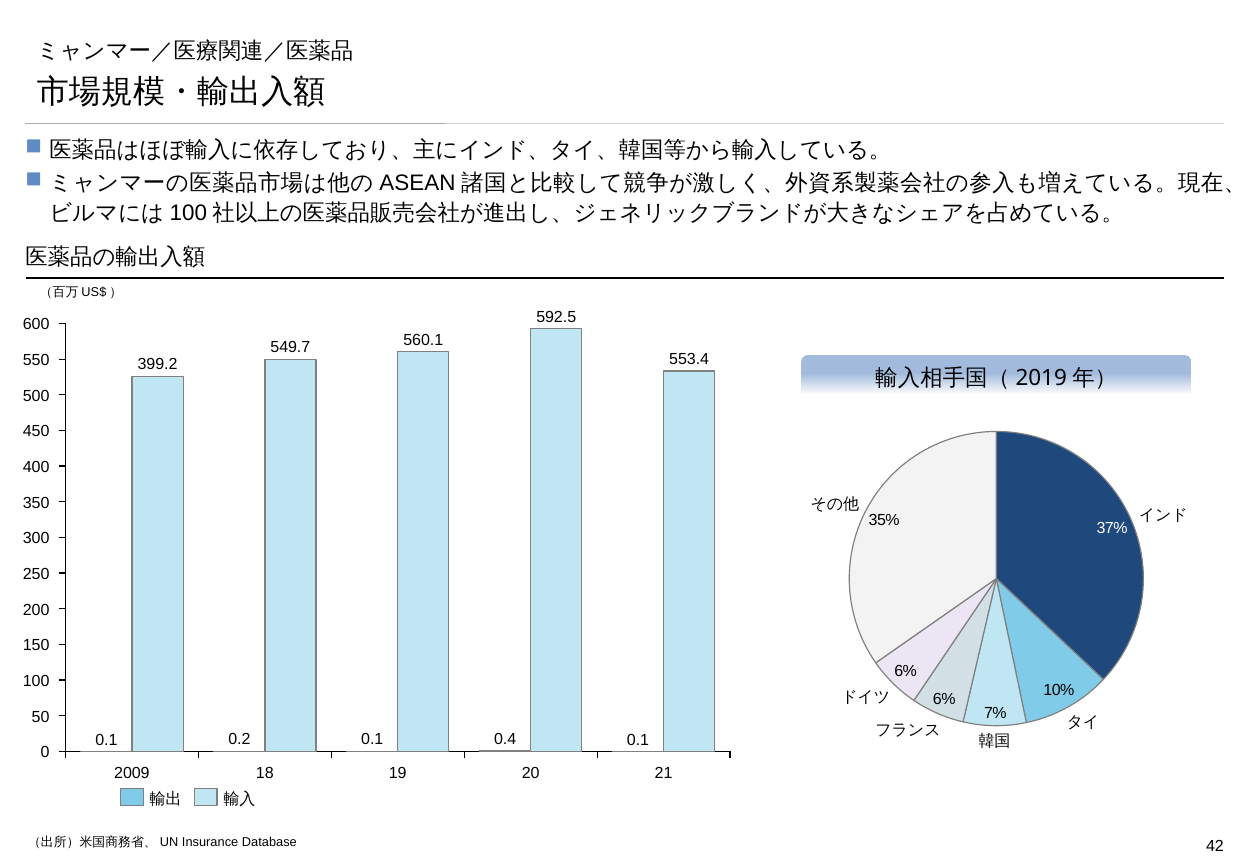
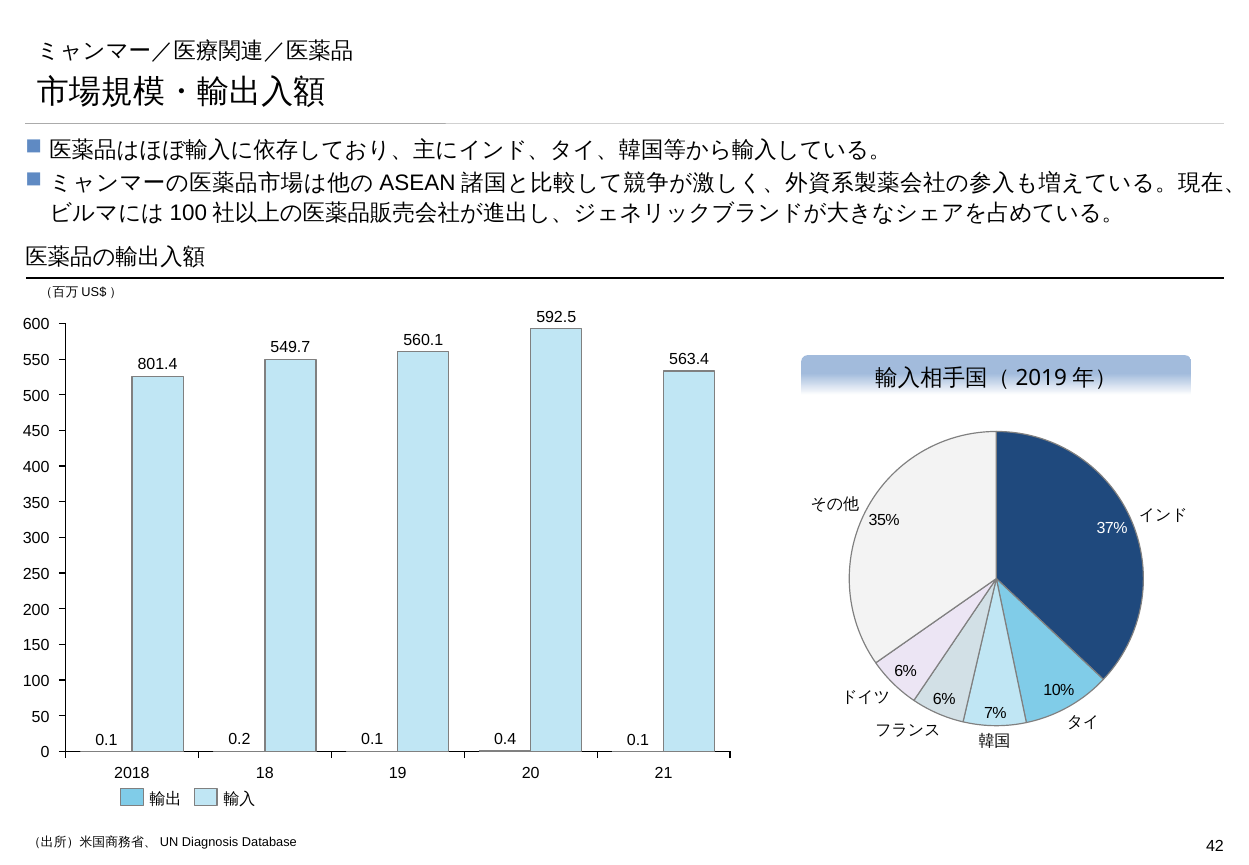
553.4: 553.4 -> 563.4
399.2: 399.2 -> 801.4
2009: 2009 -> 2018
Insurance: Insurance -> Diagnosis
